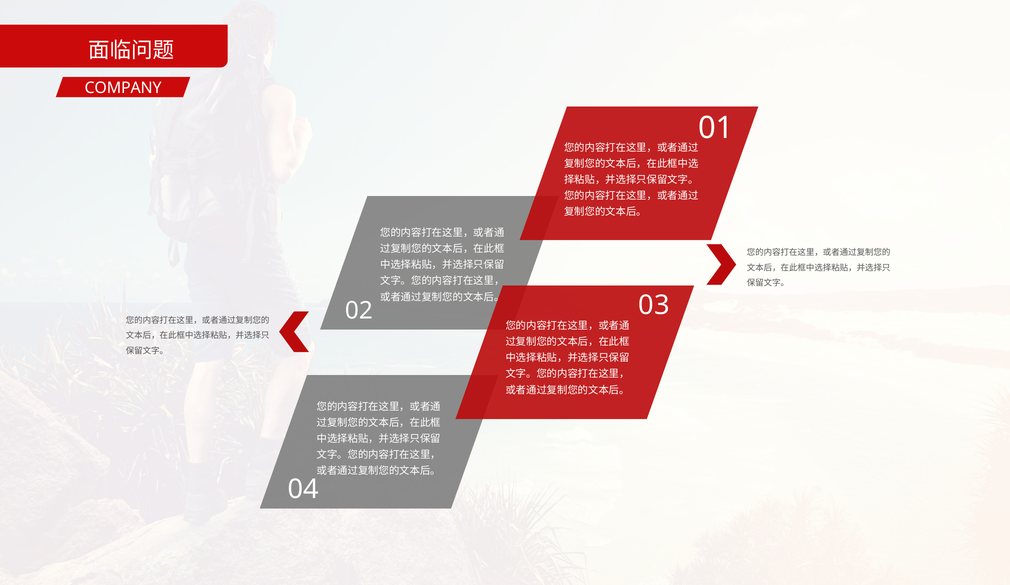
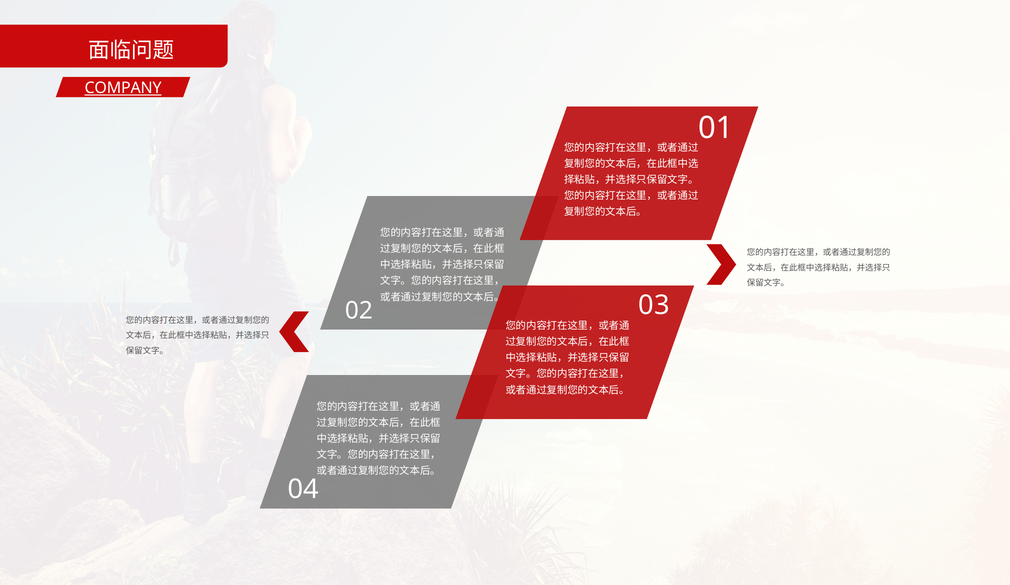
COMPANY underline: none -> present
